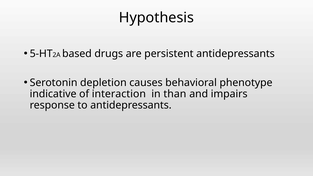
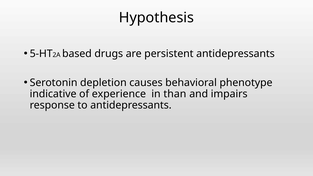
interaction: interaction -> experience
